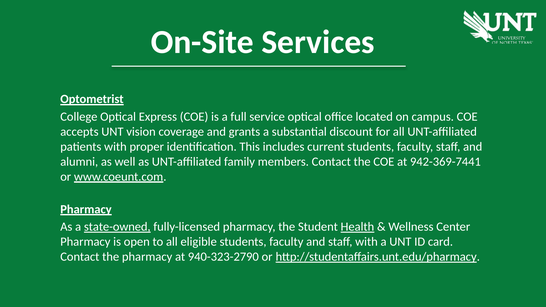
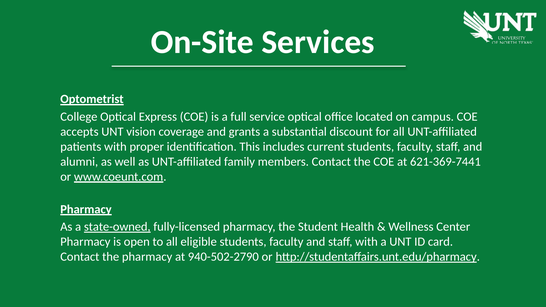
942-369-7441: 942-369-7441 -> 621-369-7441
Health underline: present -> none
940-323-2790: 940-323-2790 -> 940-502-2790
